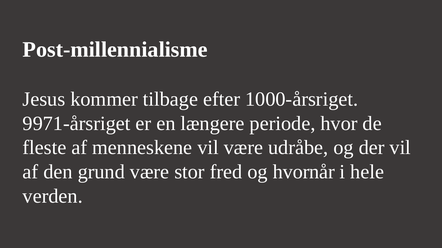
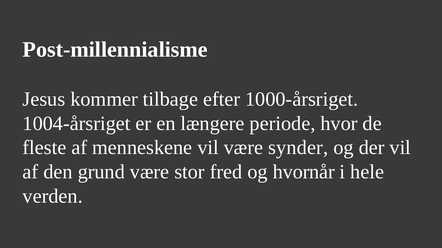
9971-årsriget: 9971-årsriget -> 1004-årsriget
udråbe: udråbe -> synder
